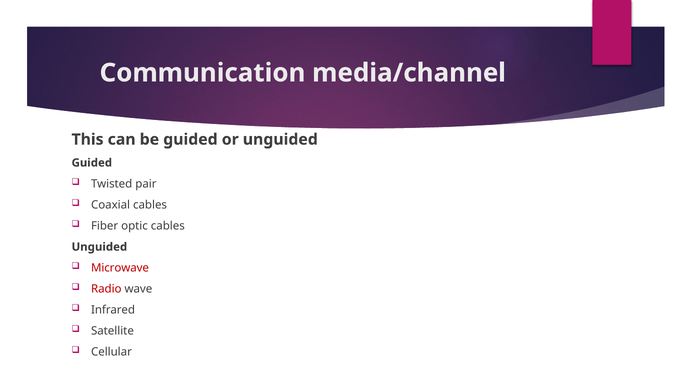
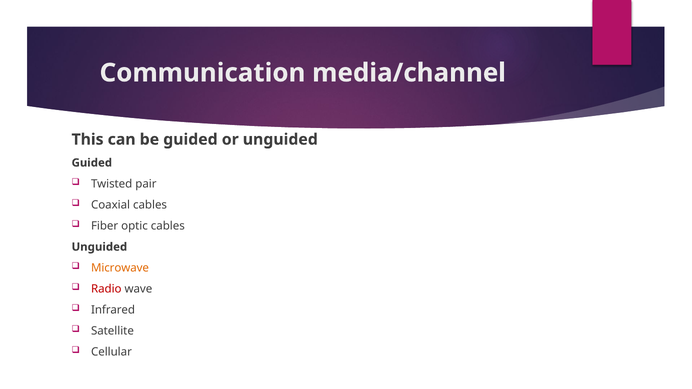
Microwave colour: red -> orange
